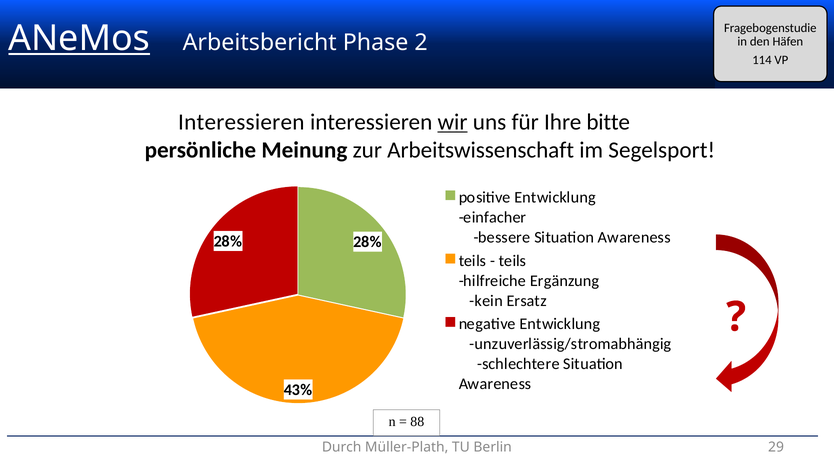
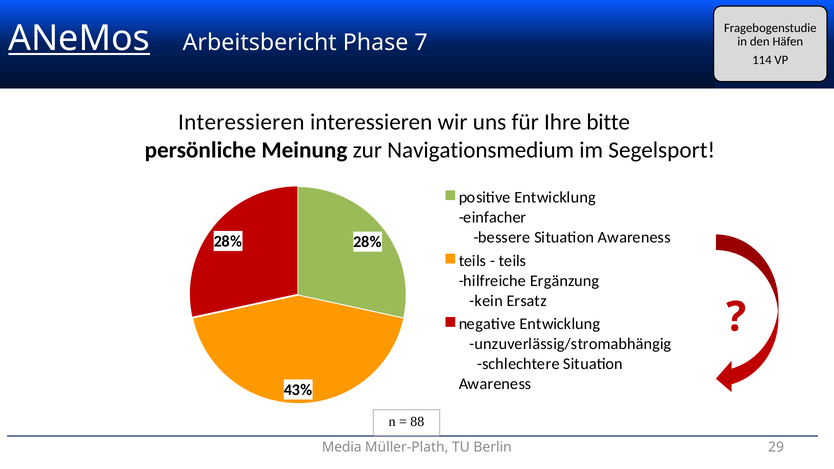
2: 2 -> 7
wir underline: present -> none
Arbeitswissenschaft: Arbeitswissenschaft -> Navigationsmedium
Durch: Durch -> Media
